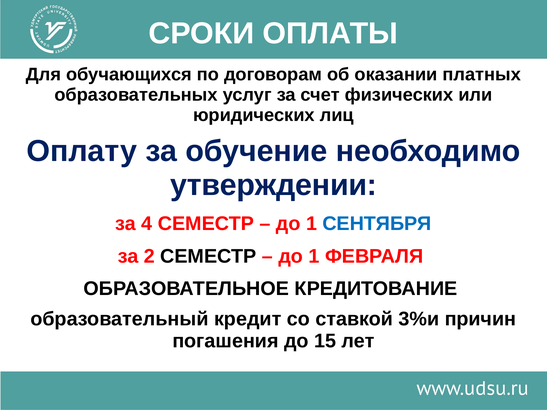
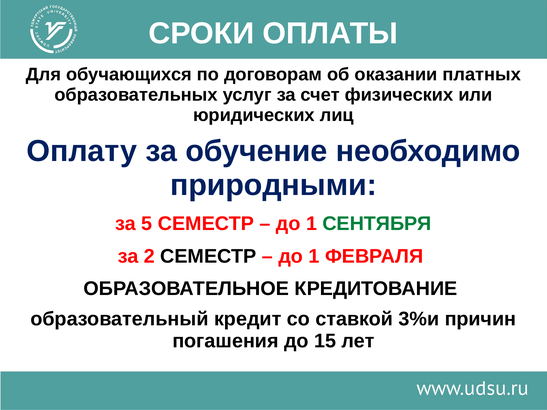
утверждении: утверждении -> природными
4: 4 -> 5
СЕНТЯБРЯ colour: blue -> green
